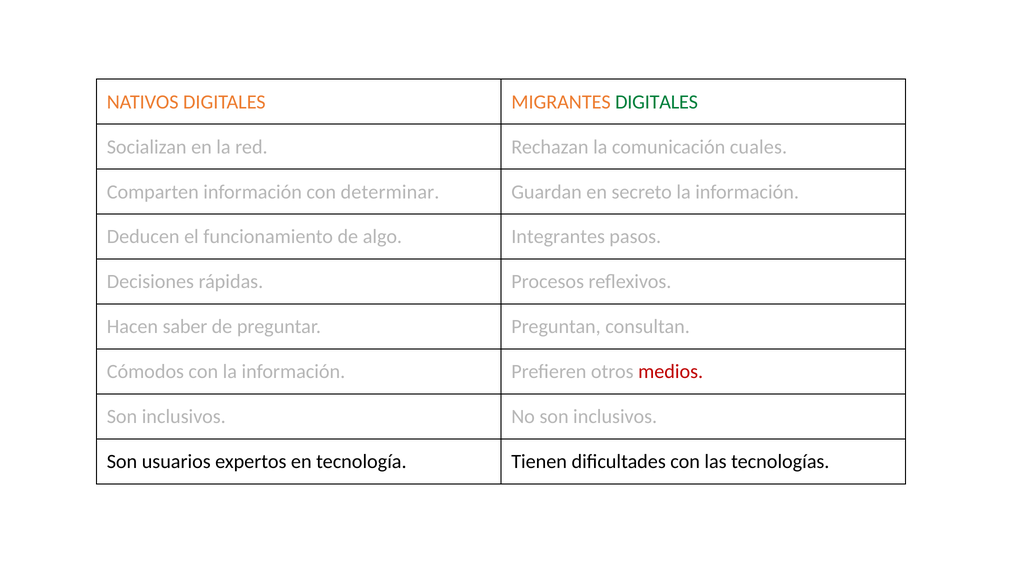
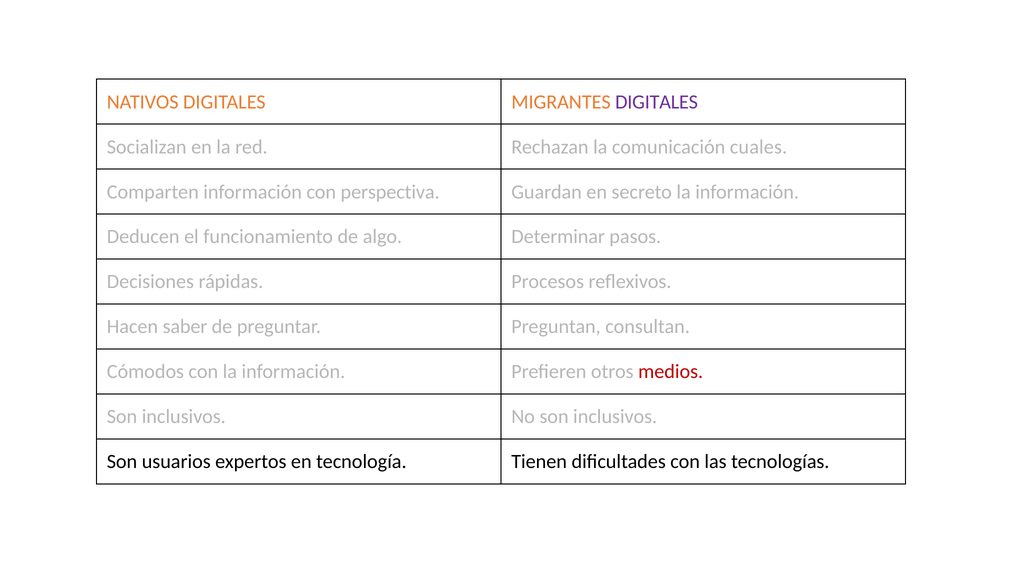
DIGITALES at (657, 102) colour: green -> purple
determinar: determinar -> perspectiva
Integrantes: Integrantes -> Determinar
